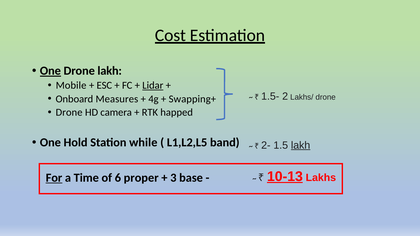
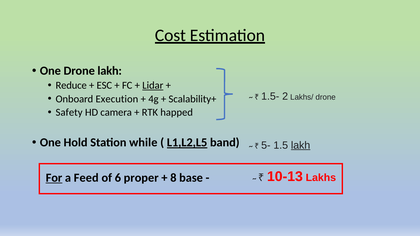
One at (50, 71) underline: present -> none
Mobile: Mobile -> Reduce
Measures: Measures -> Execution
Swapping+: Swapping+ -> Scalability+
Drone at (69, 113): Drone -> Safety
L1,L2,L5 underline: none -> present
2-: 2- -> 5-
Time: Time -> Feed
3: 3 -> 8
10-13 underline: present -> none
